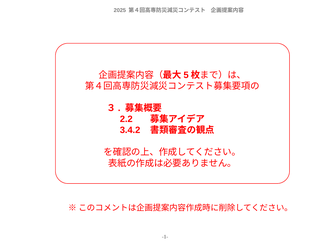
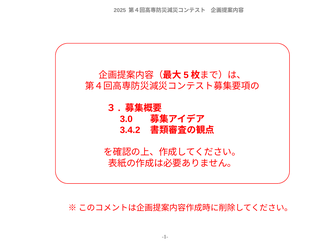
2.2: 2.2 -> 3.0
